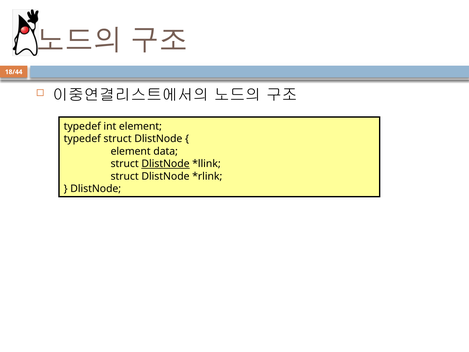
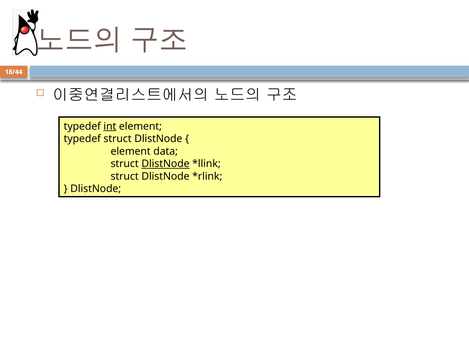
int underline: none -> present
